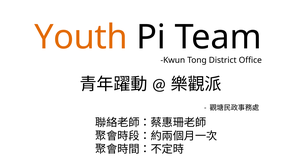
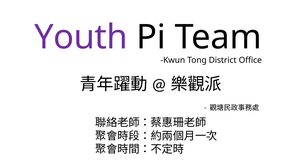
Youth colour: orange -> purple
